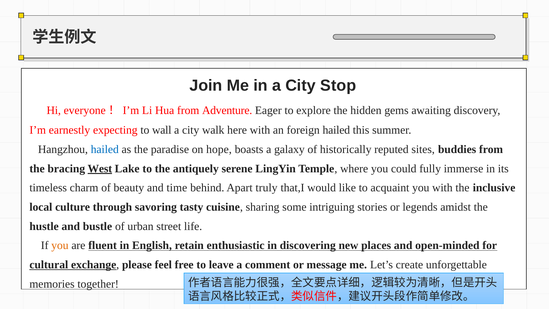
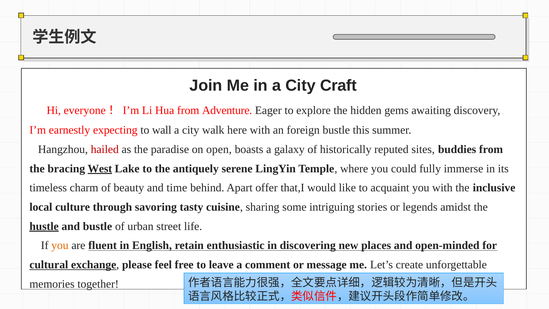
Stop: Stop -> Craft
foreign hailed: hailed -> bustle
hailed at (105, 149) colour: blue -> red
hope: hope -> open
truly: truly -> offer
hustle underline: none -> present
